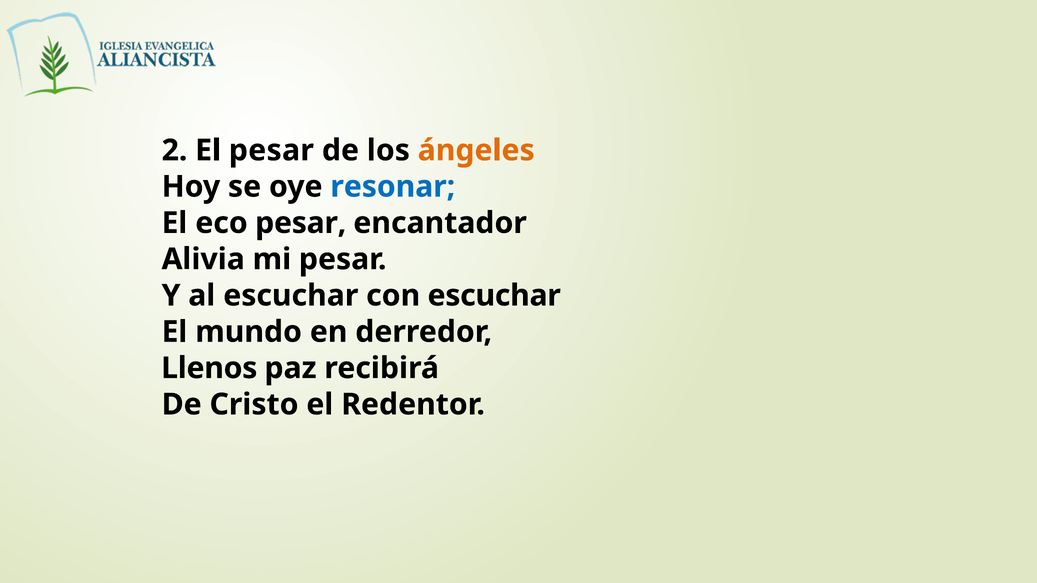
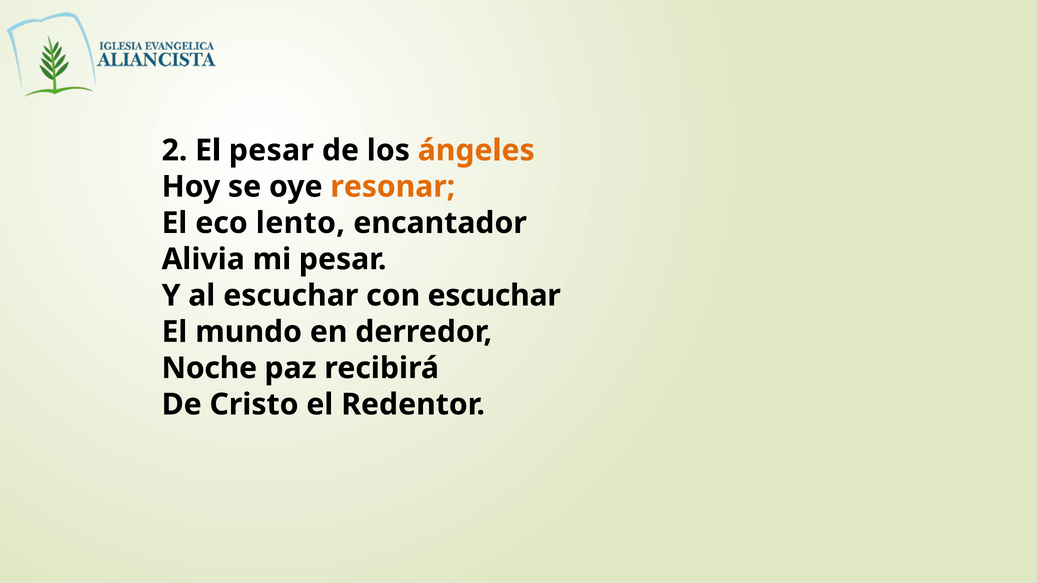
resonar colour: blue -> orange
eco pesar: pesar -> lento
Llenos: Llenos -> Noche
